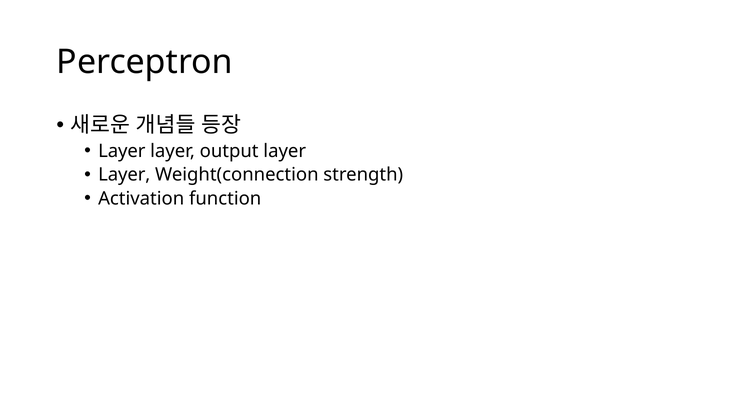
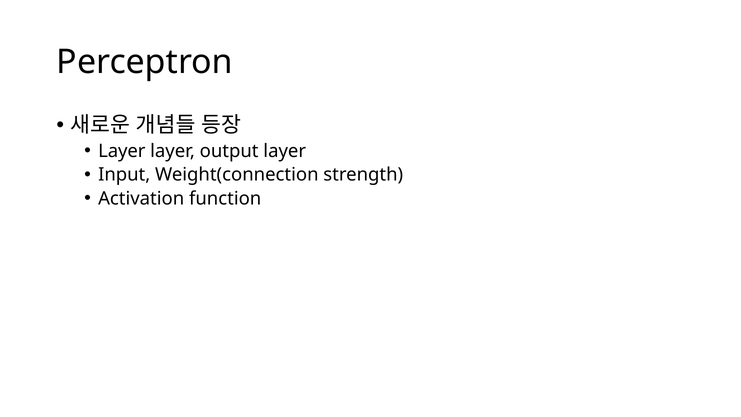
Layer at (124, 175): Layer -> Input
